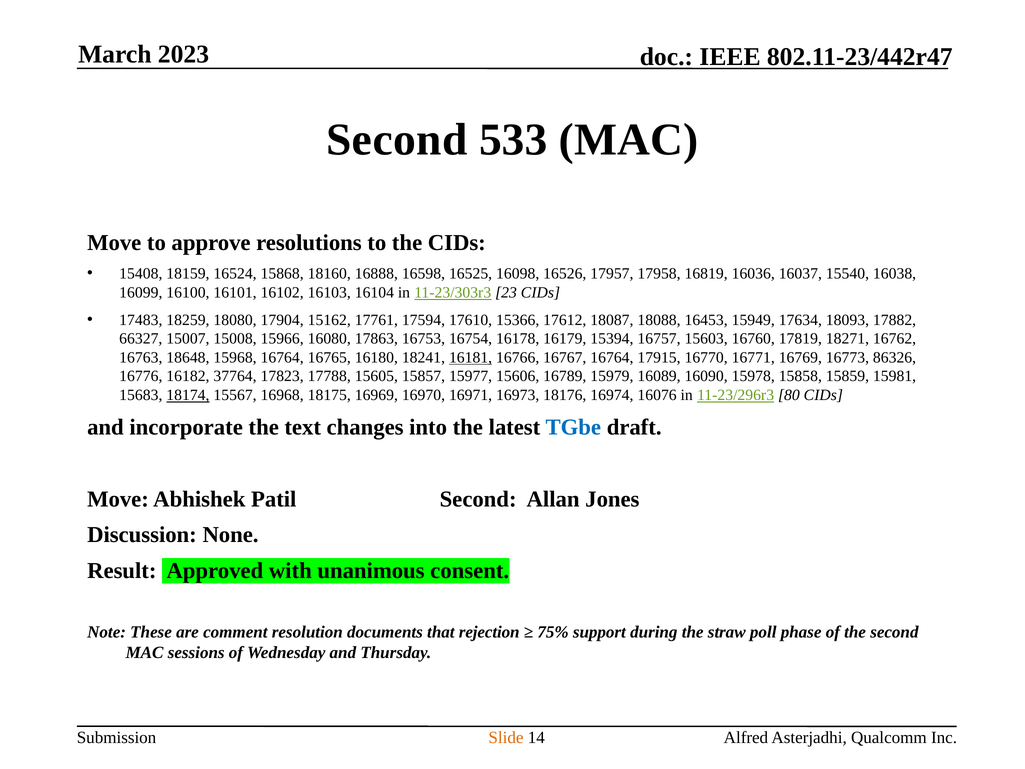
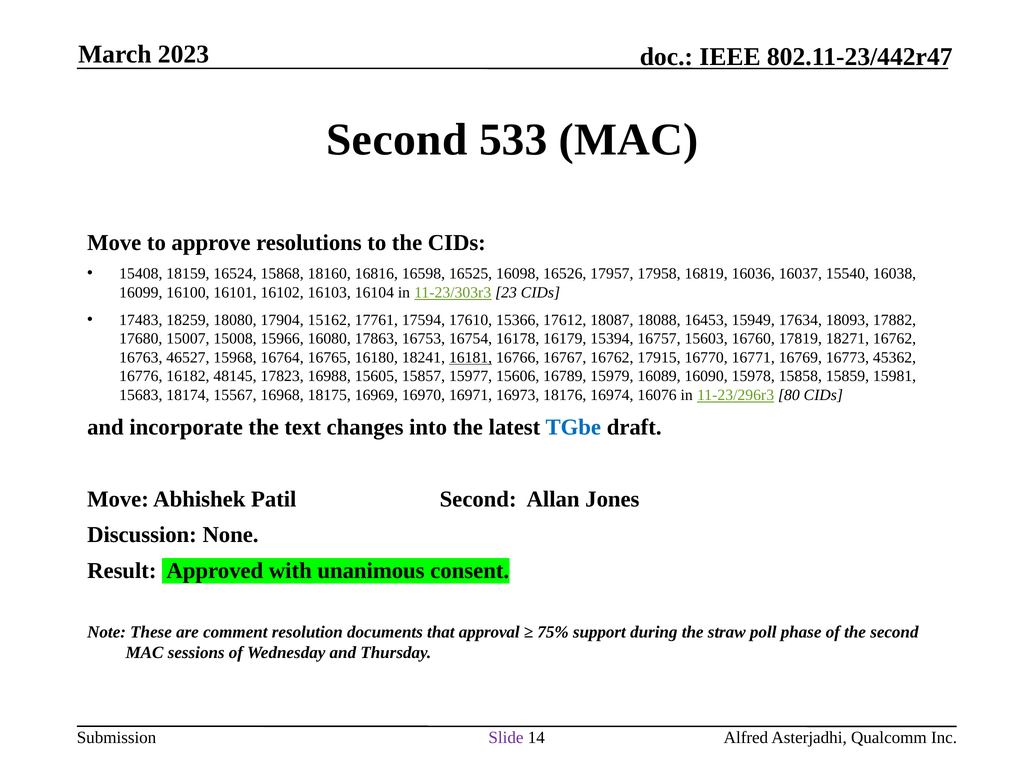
16888: 16888 -> 16816
66327: 66327 -> 17680
18648: 18648 -> 46527
16767 16764: 16764 -> 16762
86326: 86326 -> 45362
37764: 37764 -> 48145
17788: 17788 -> 16988
18174 underline: present -> none
rejection: rejection -> approval
Slide colour: orange -> purple
